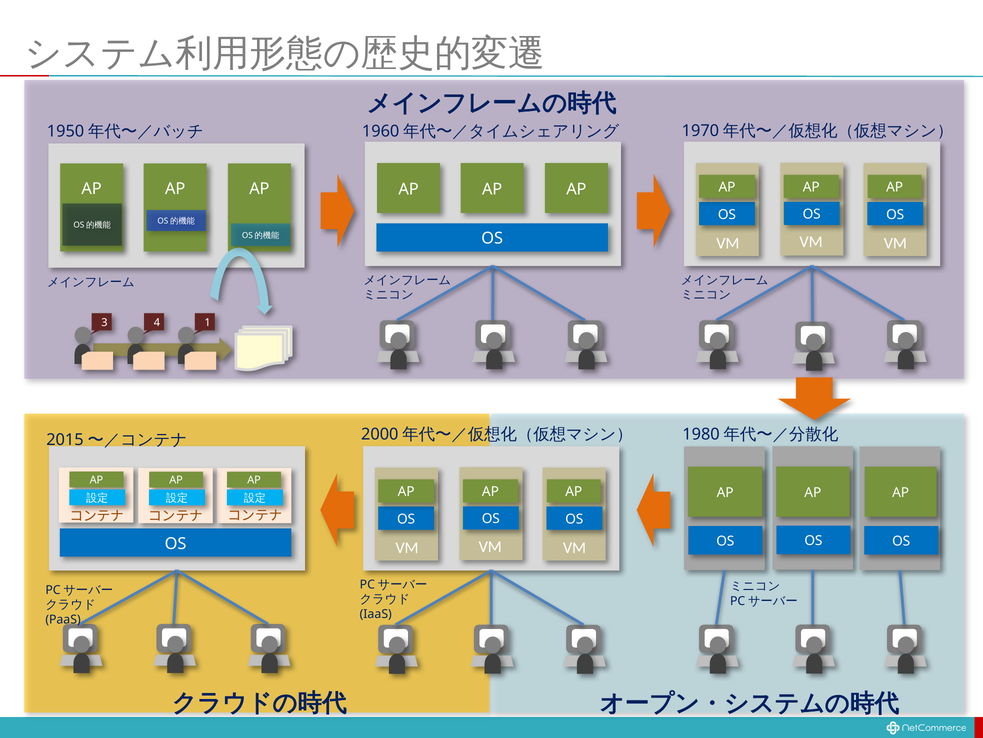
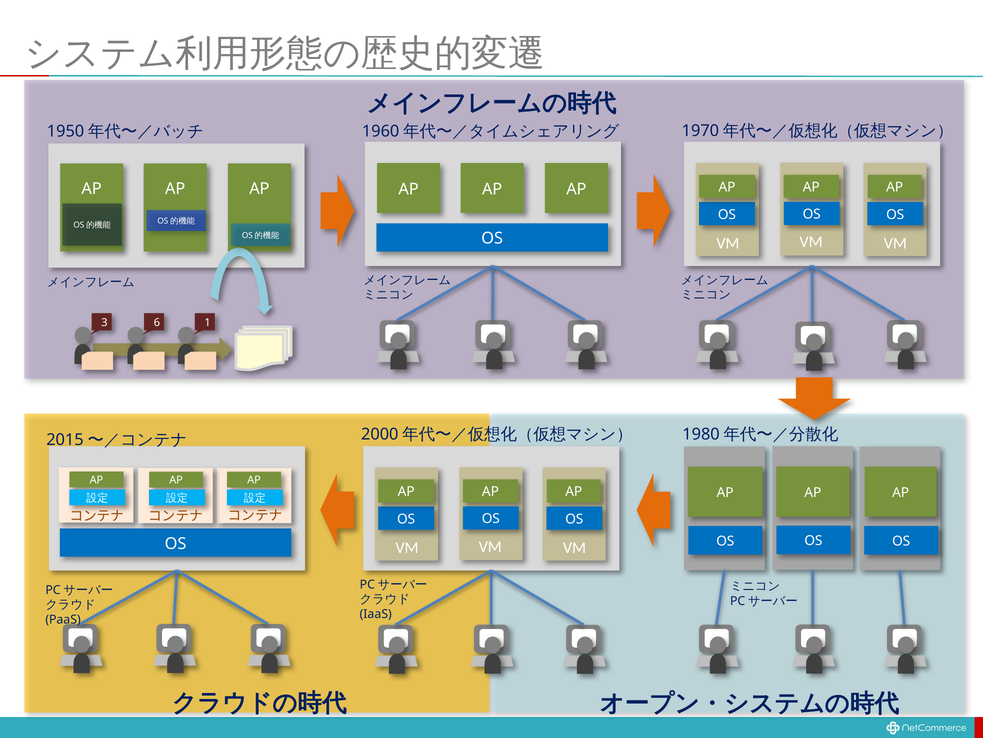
4: 4 -> 6
